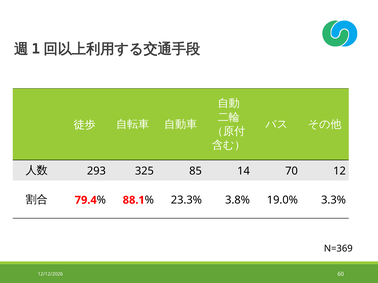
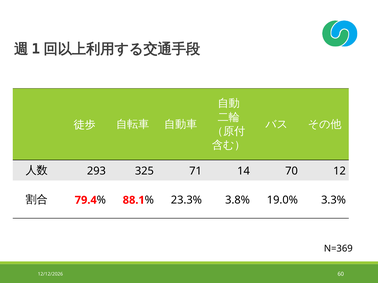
85: 85 -> 71
